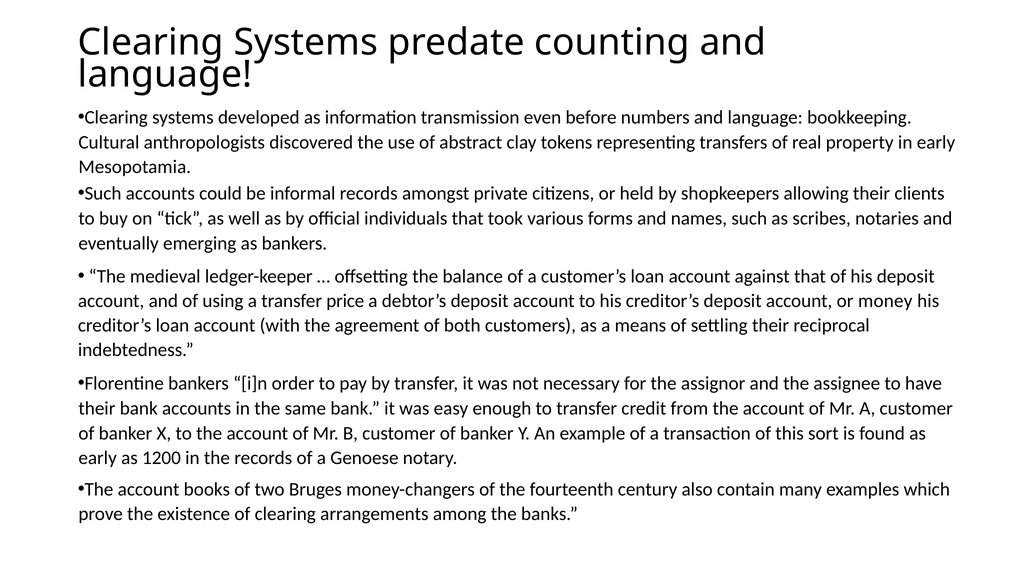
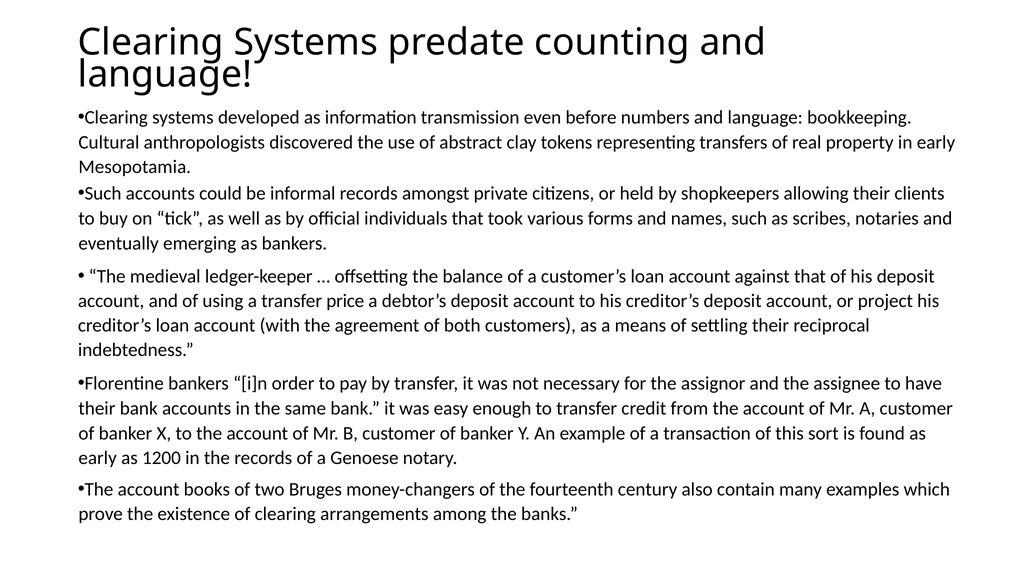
money: money -> project
